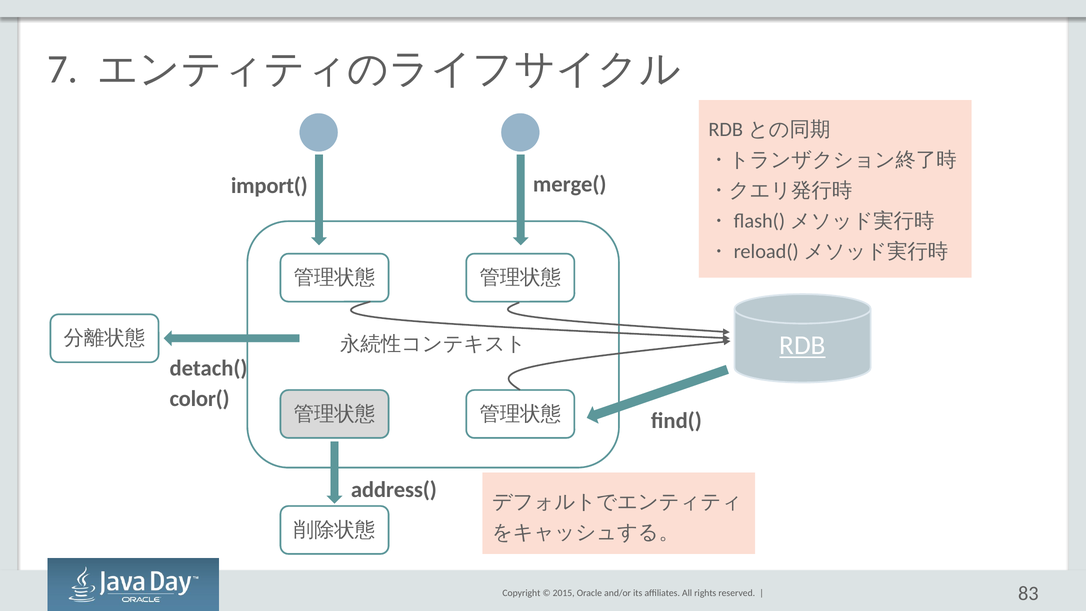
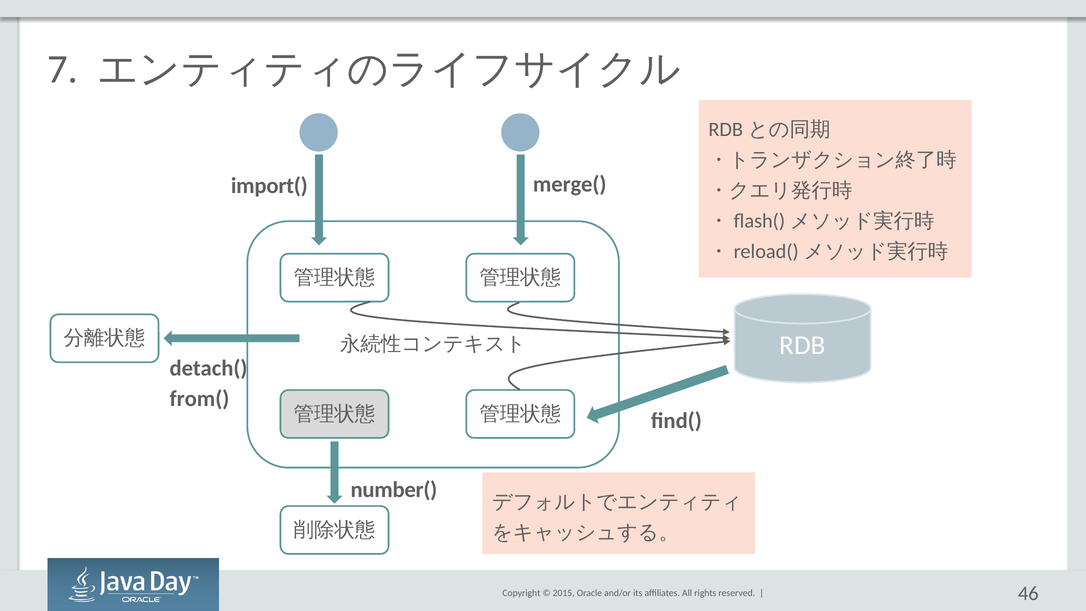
RDB underline: present -> none
color(: color( -> from(
address(: address( -> number(
83: 83 -> 46
